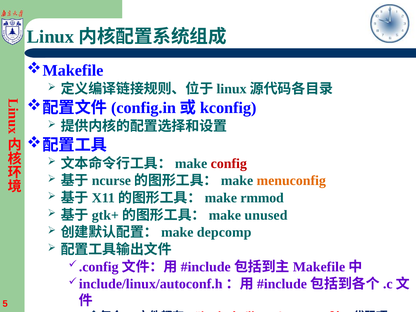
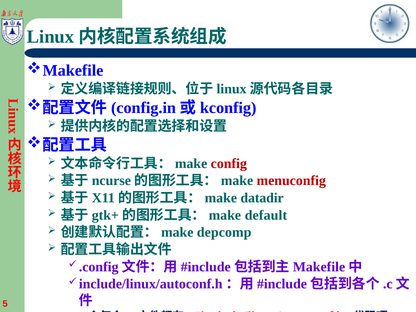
menuconfig colour: orange -> red
rmmod: rmmod -> datadir
unused: unused -> default
